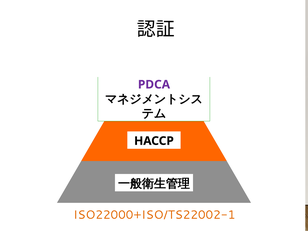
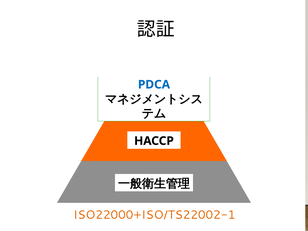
PDCA colour: purple -> blue
